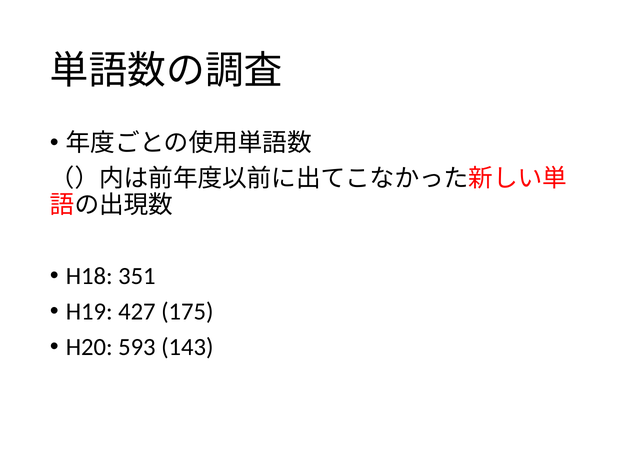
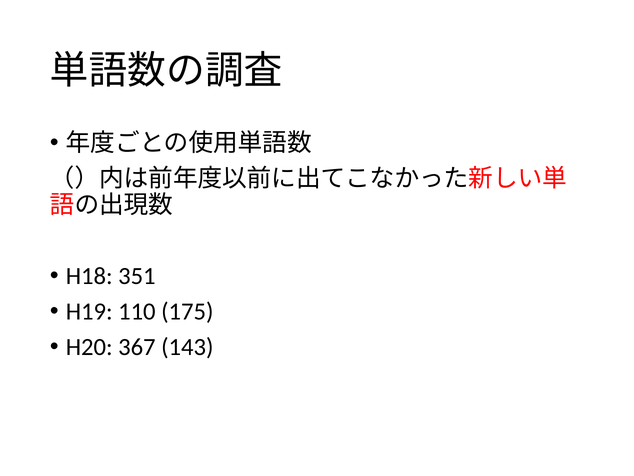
427: 427 -> 110
593: 593 -> 367
